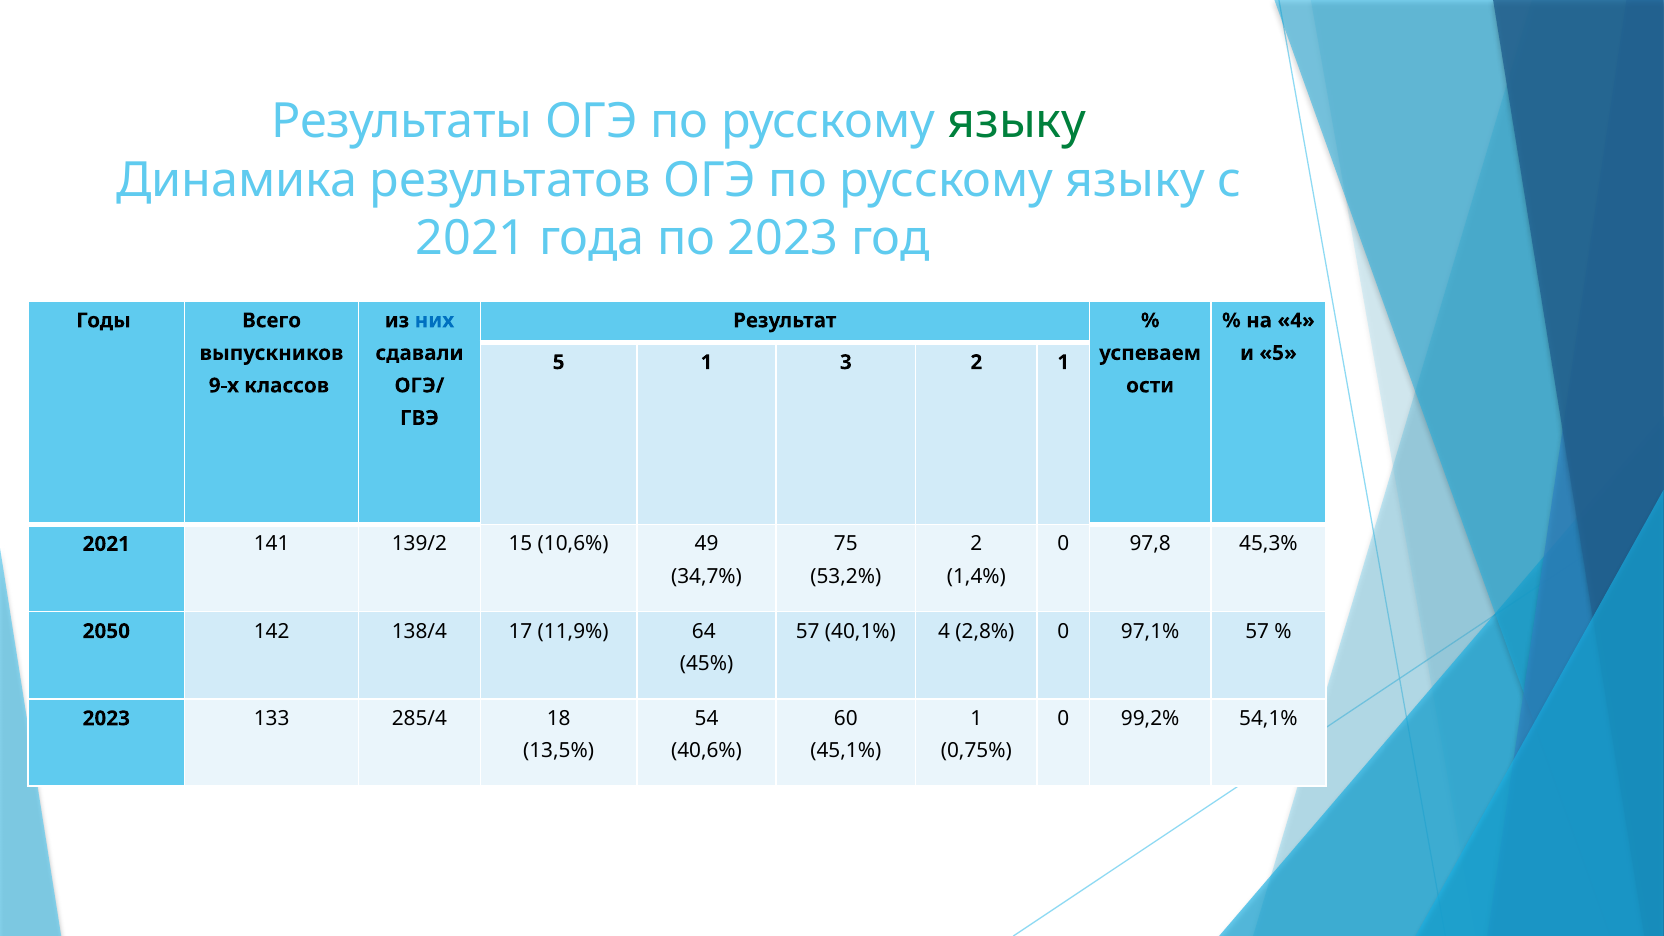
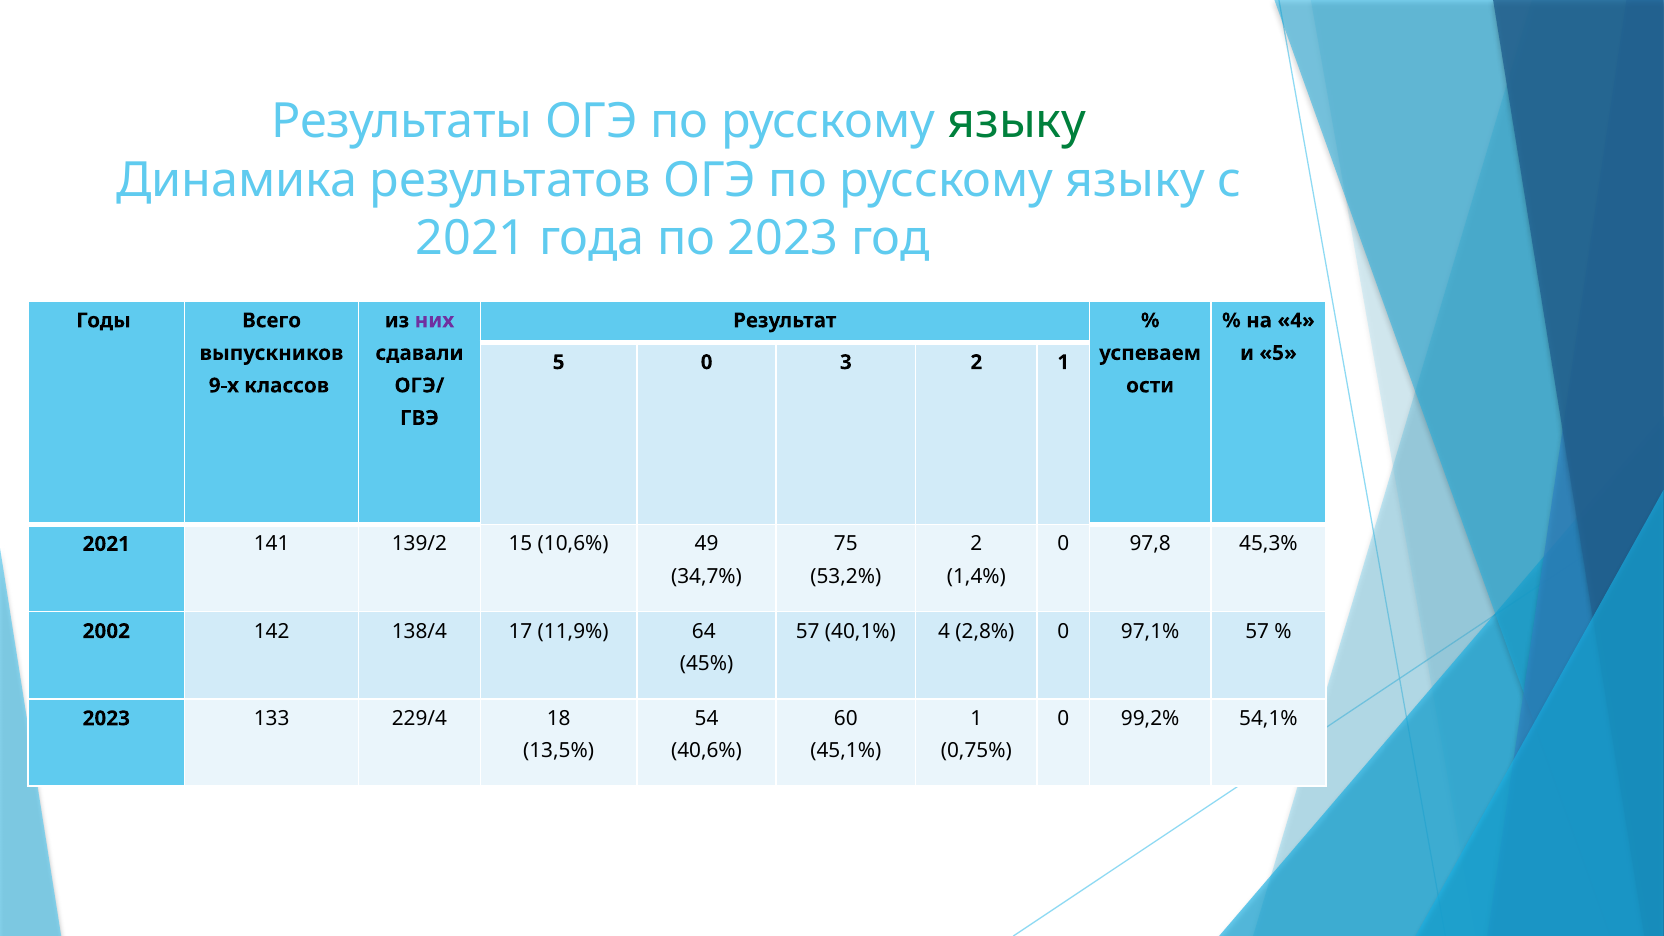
них colour: blue -> purple
5 1: 1 -> 0
2050: 2050 -> 2002
285/4: 285/4 -> 229/4
